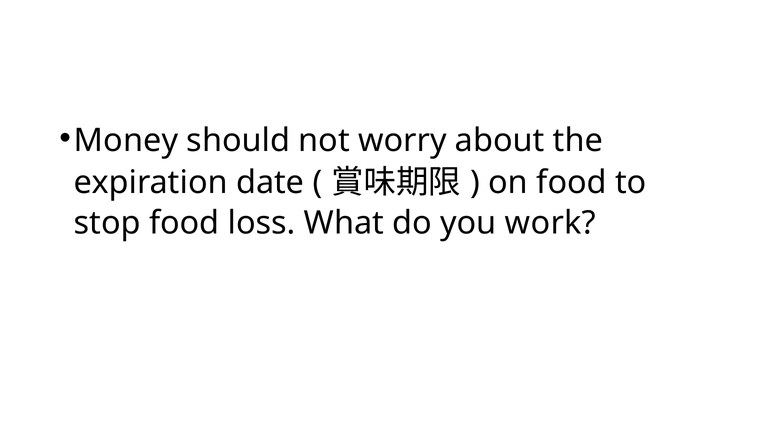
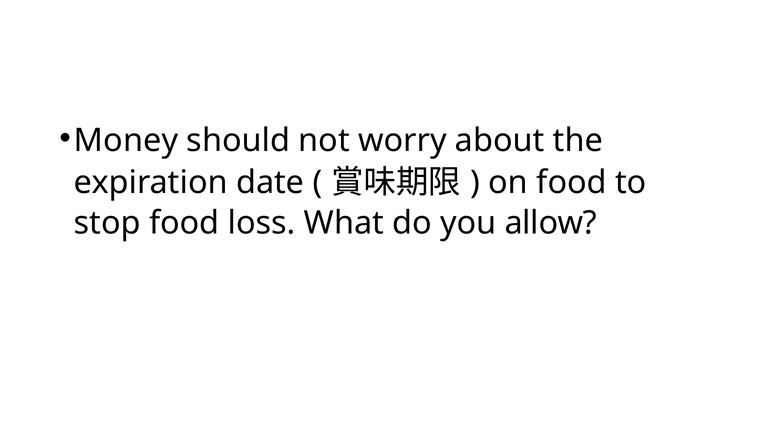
work: work -> allow
